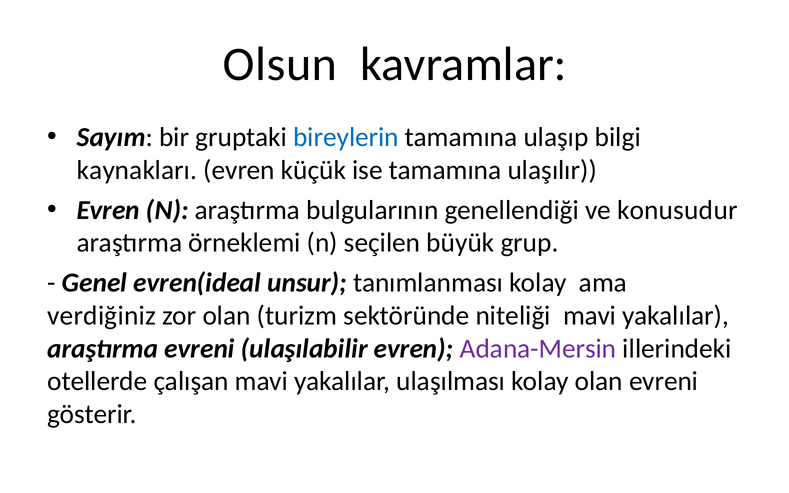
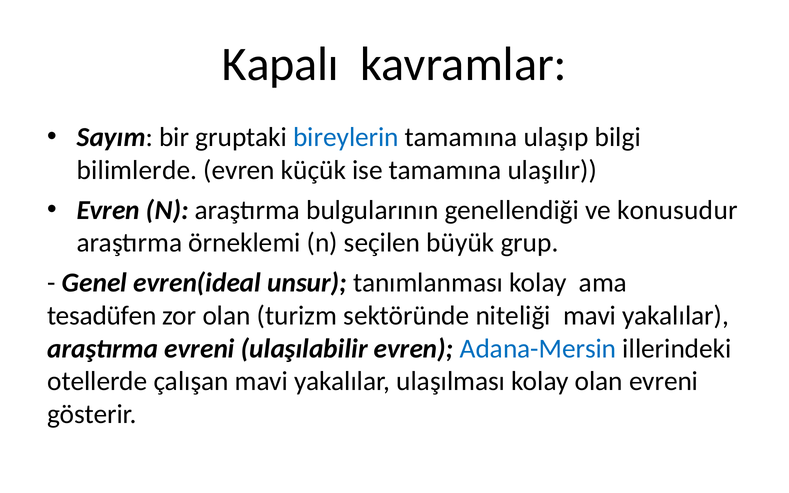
Olsun: Olsun -> Kapalı
kaynakları: kaynakları -> bilimlerde
verdiğiniz: verdiğiniz -> tesadüfen
Adana-Mersin colour: purple -> blue
